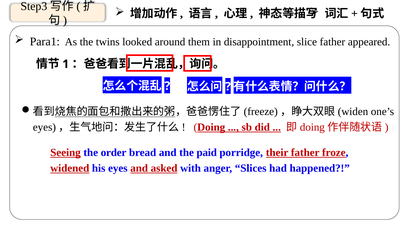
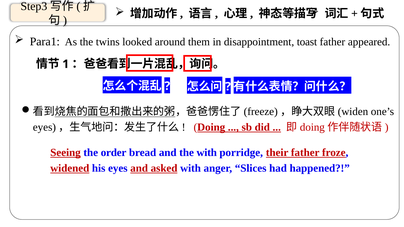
slice: slice -> toast
the paid: paid -> with
